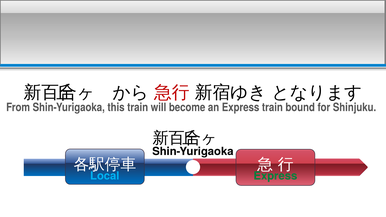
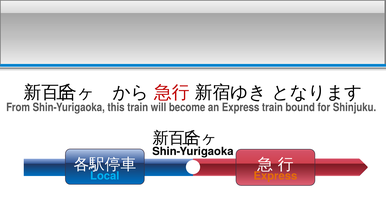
Express colour: green -> orange
